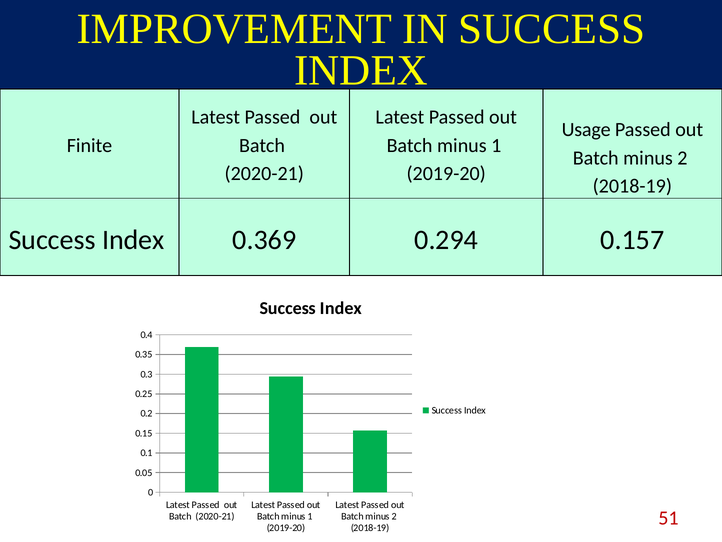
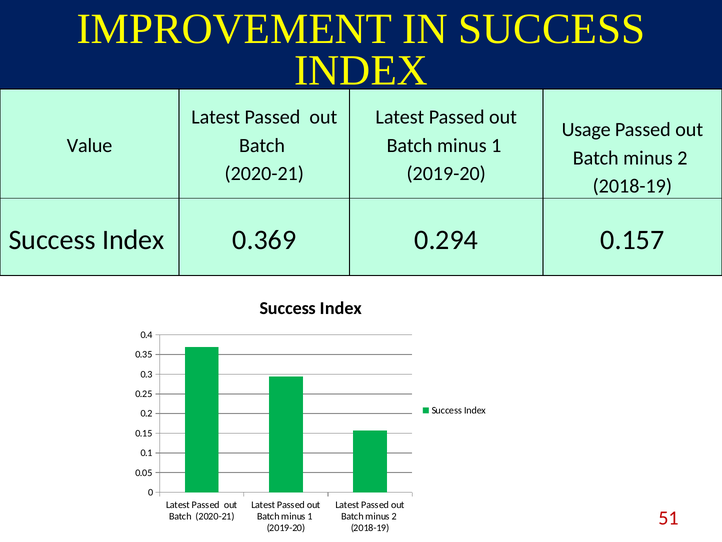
Finite: Finite -> Value
